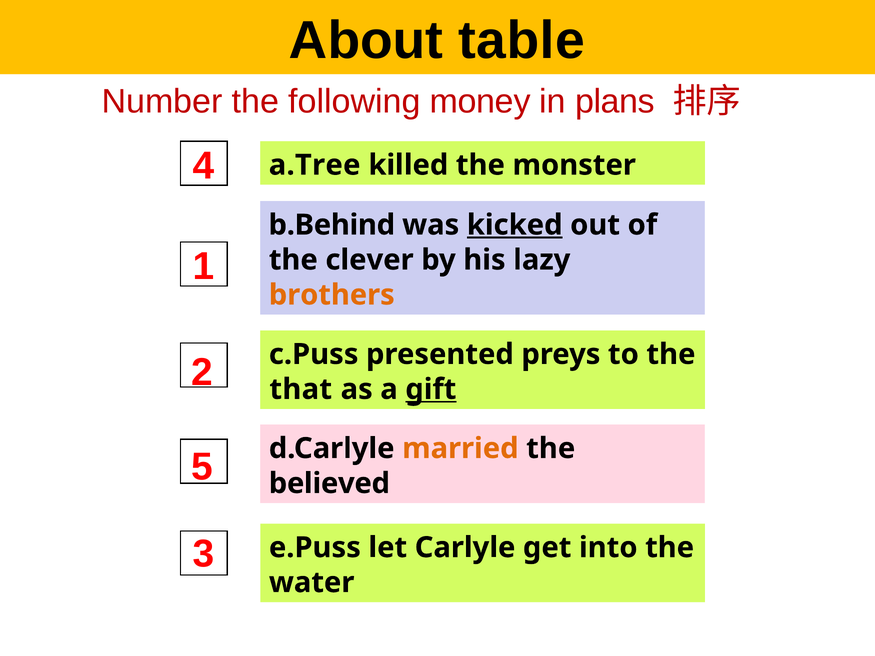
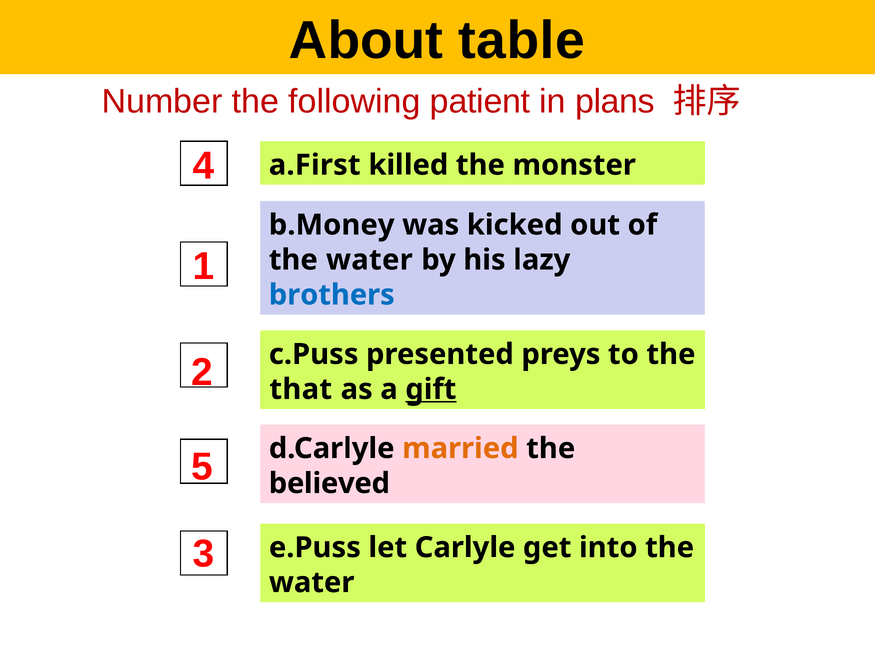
money: money -> patient
a.Tree: a.Tree -> a.First
b.Behind: b.Behind -> b.Money
kicked underline: present -> none
clever at (370, 260): clever -> water
brothers colour: orange -> blue
